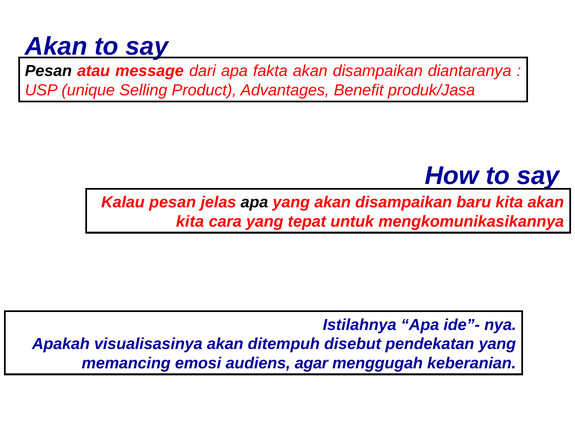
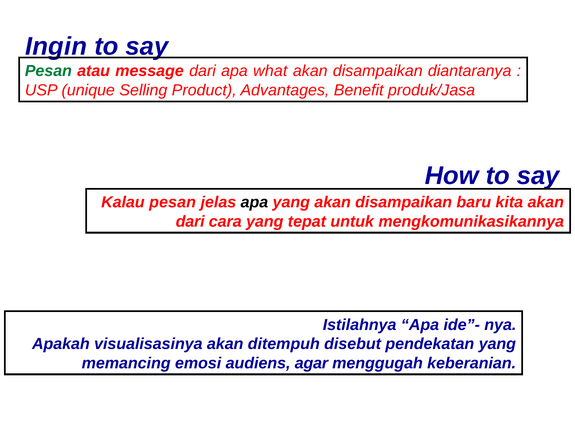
Akan at (56, 46): Akan -> Ingin
Pesan at (48, 71) colour: black -> green
fakta: fakta -> what
kita at (190, 222): kita -> dari
